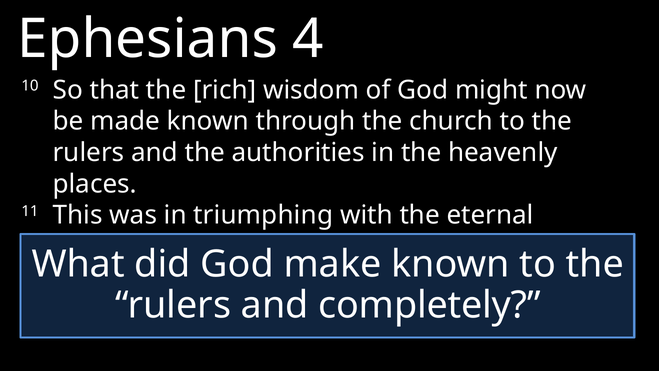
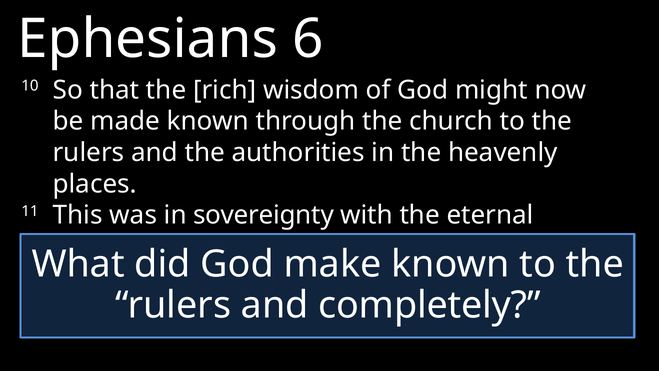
4: 4 -> 6
triumphing: triumphing -> sovereignty
